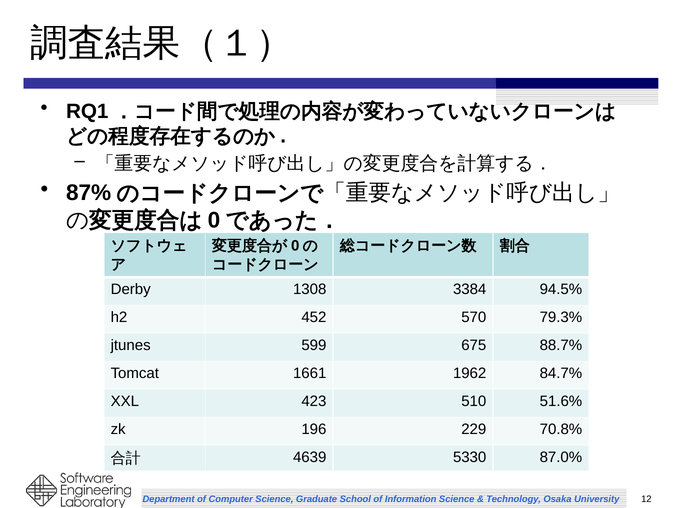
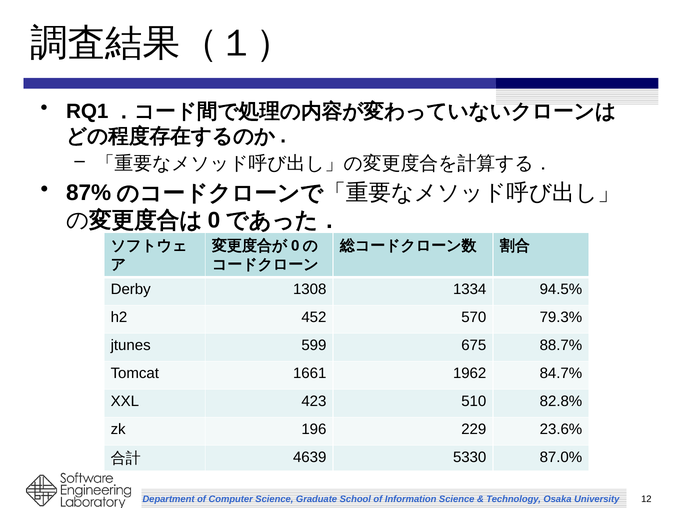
3384: 3384 -> 1334
51.6%: 51.6% -> 82.8%
70.8%: 70.8% -> 23.6%
